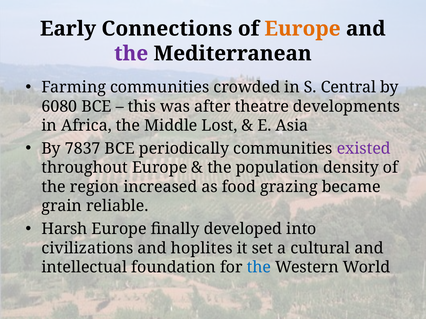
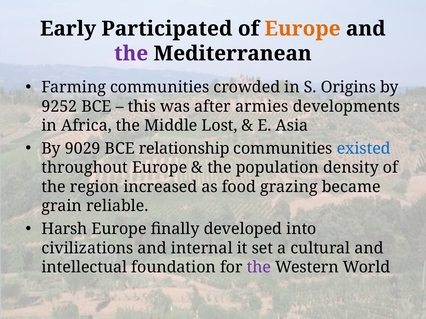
Connections: Connections -> Participated
Central: Central -> Origins
6080: 6080 -> 9252
theatre: theatre -> armies
7837: 7837 -> 9029
periodically: periodically -> relationship
existed colour: purple -> blue
hoplites: hoplites -> internal
the at (259, 268) colour: blue -> purple
